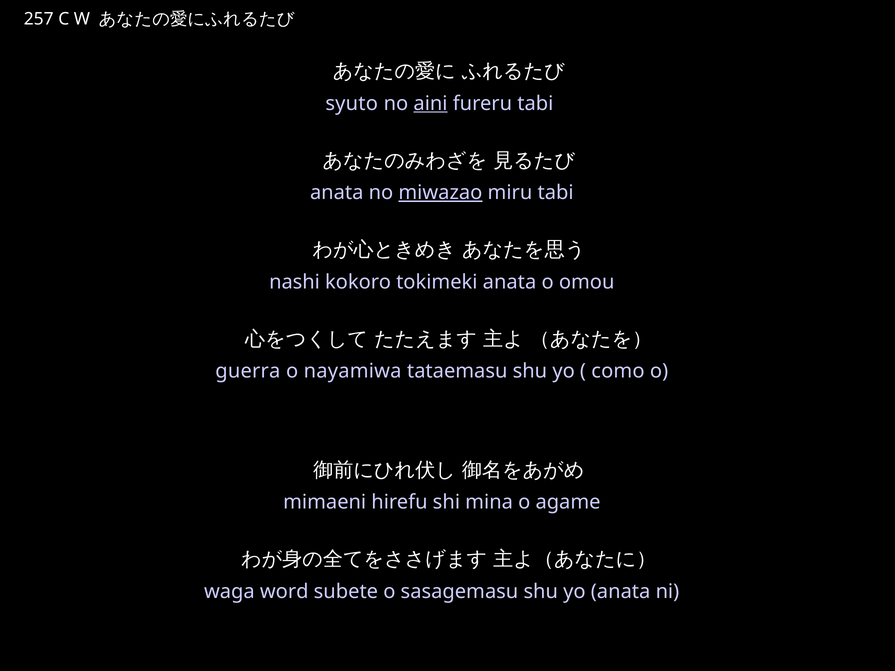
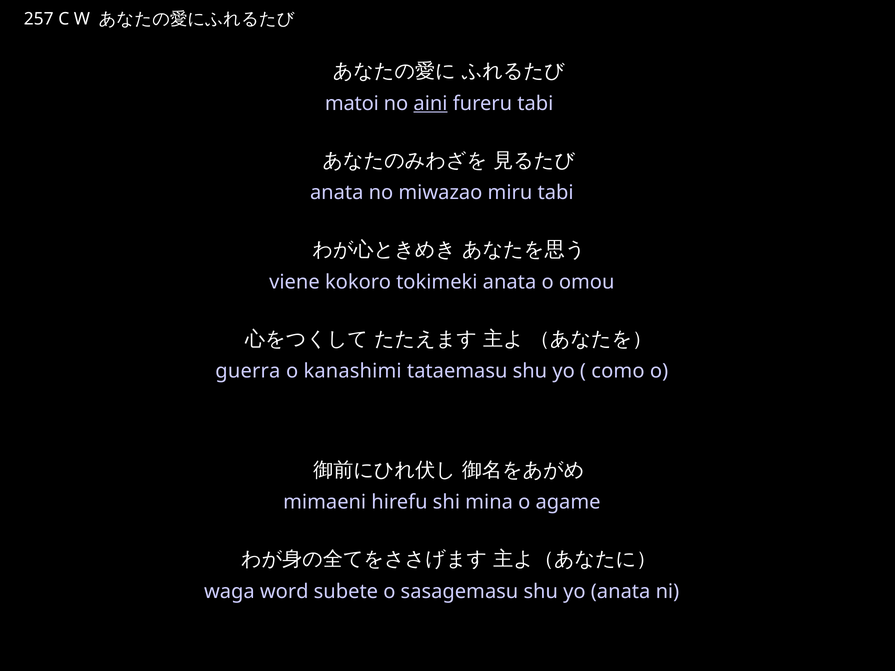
syuto: syuto -> matoi
miwazao underline: present -> none
nashi: nashi -> viene
nayamiwa: nayamiwa -> kanashimi
